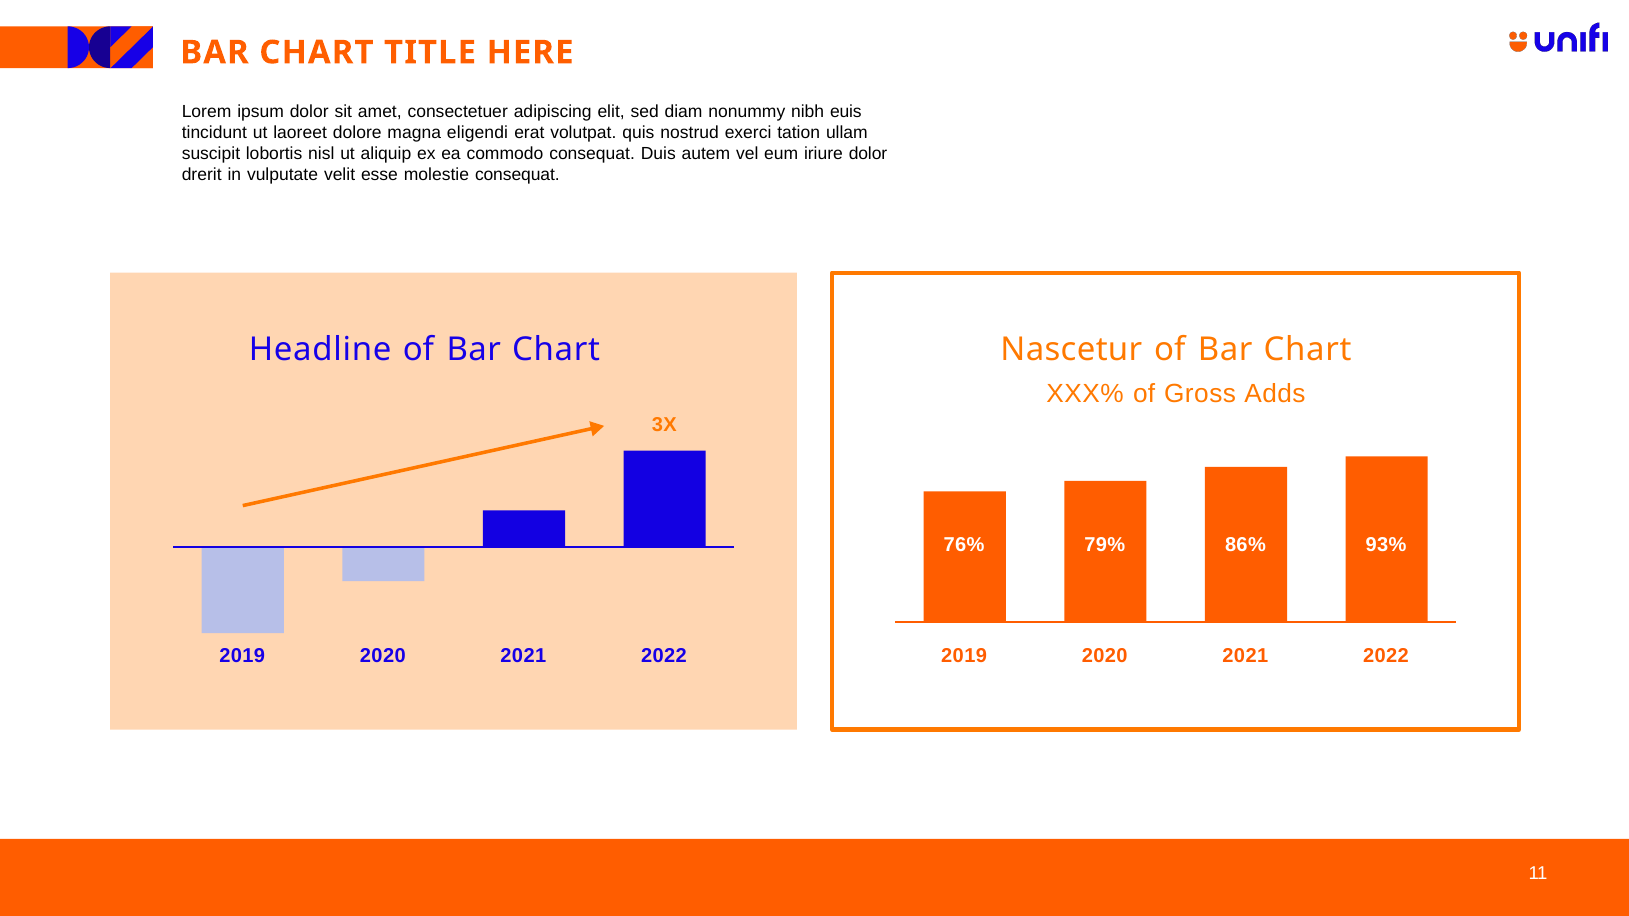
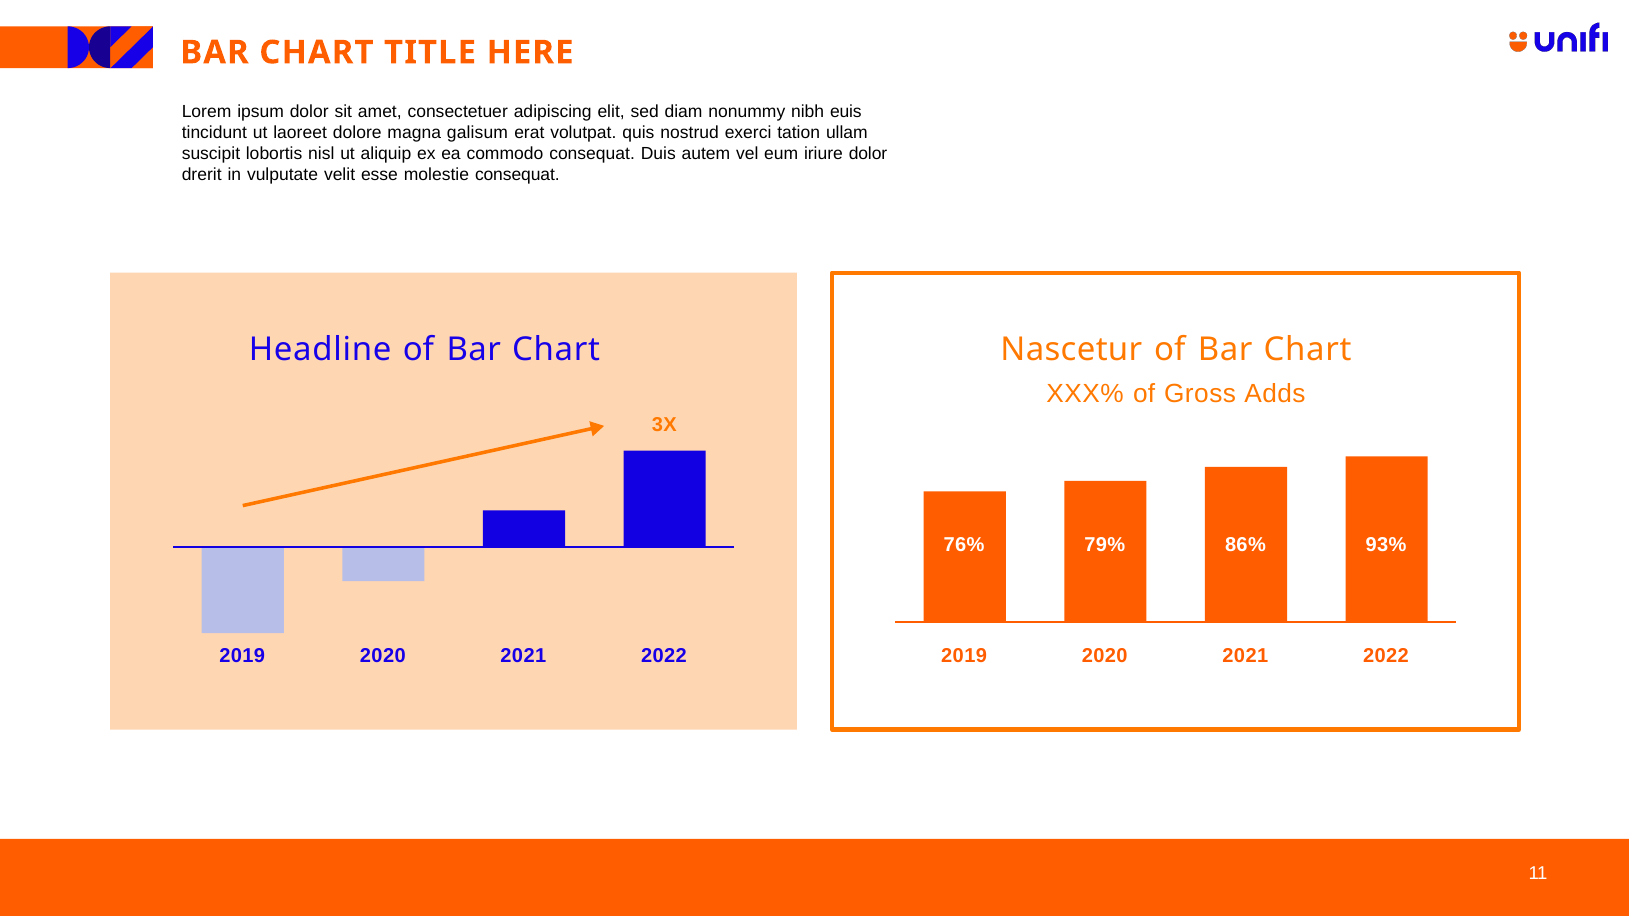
eligendi: eligendi -> galisum
